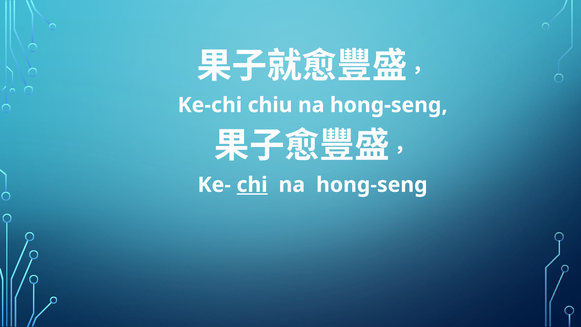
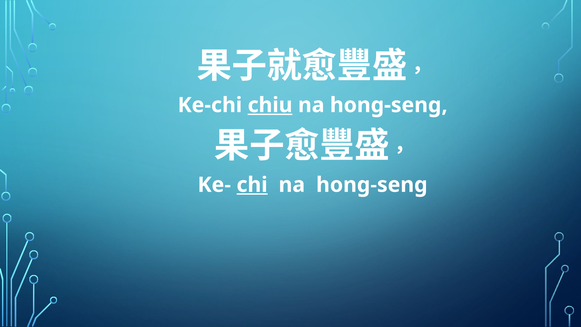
chiu underline: none -> present
